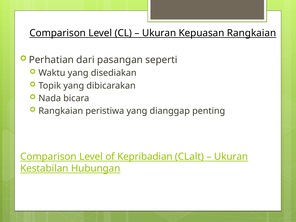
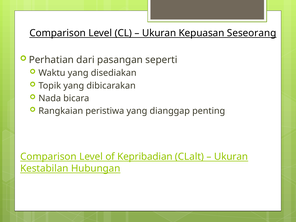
Kepuasan Rangkaian: Rangkaian -> Seseorang
